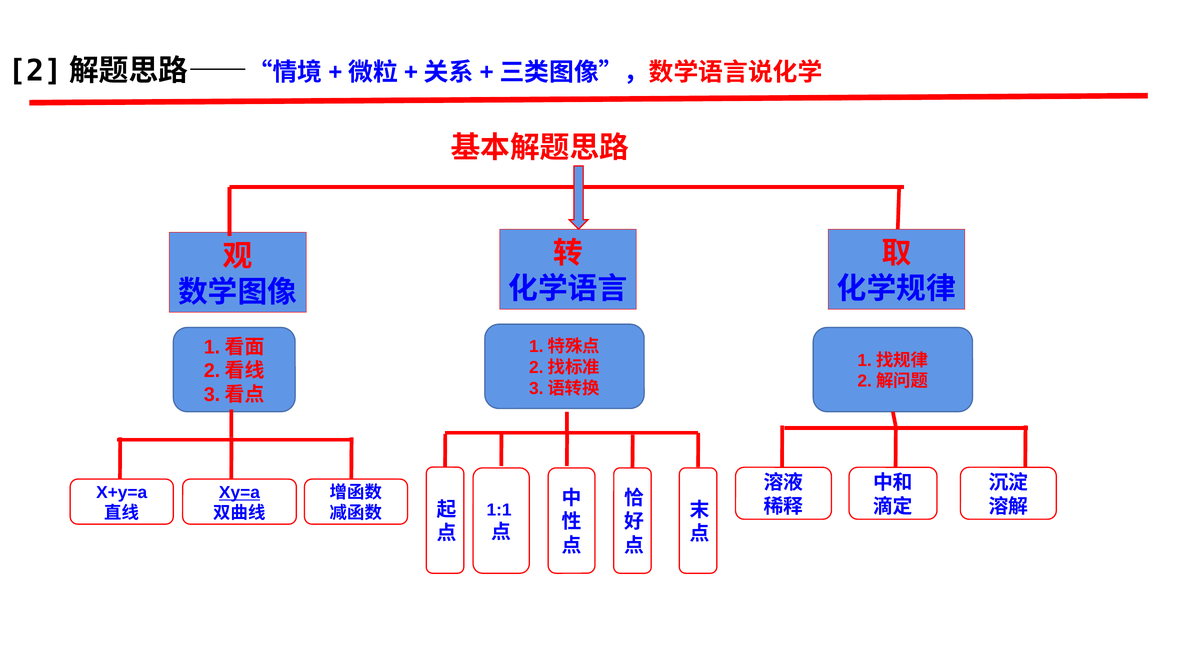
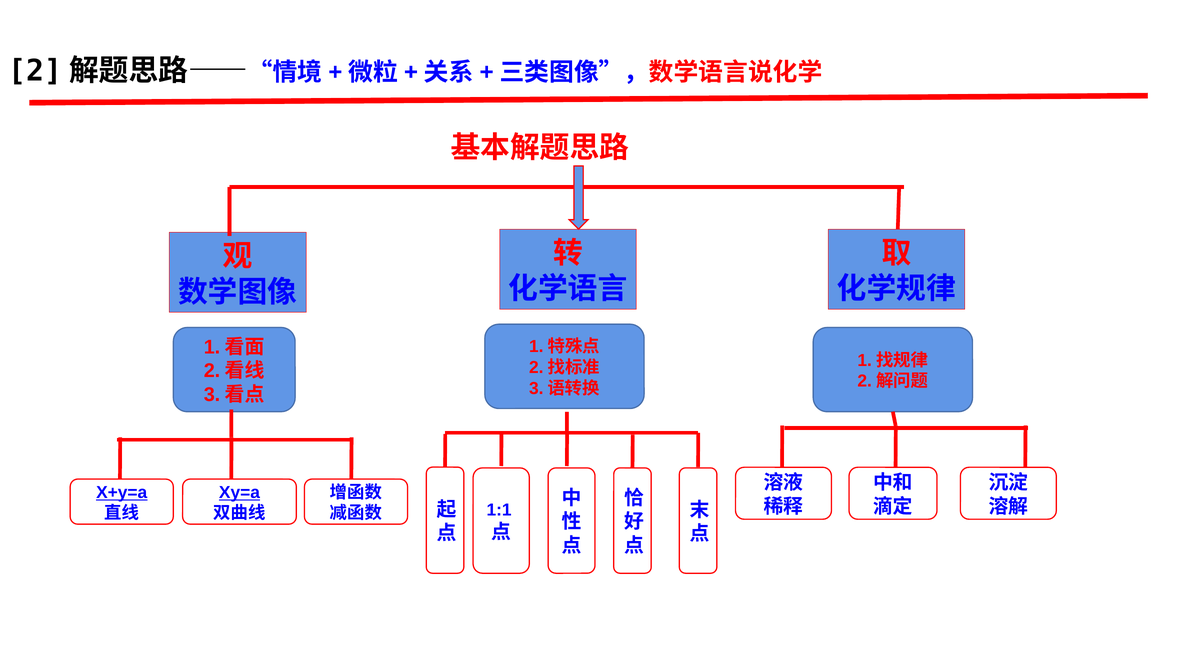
X+y=a underline: none -> present
